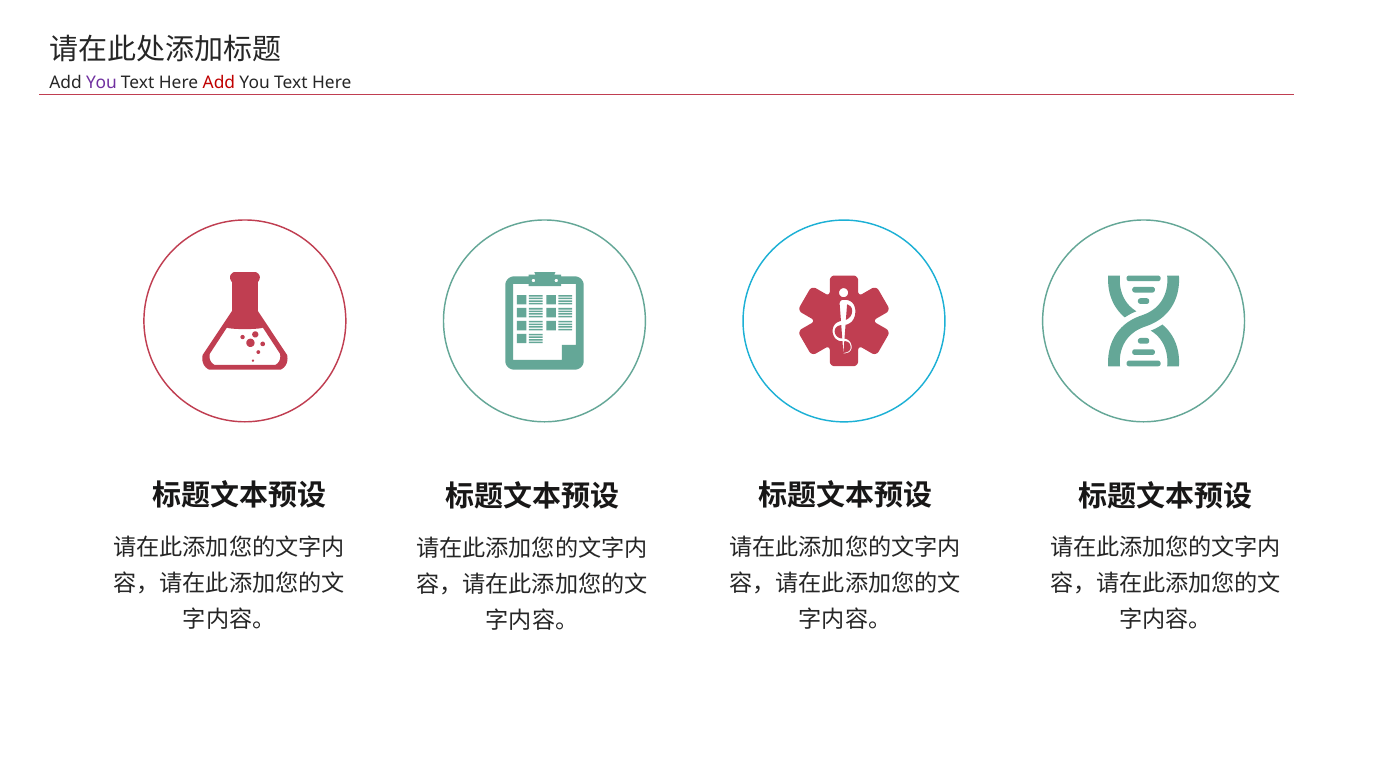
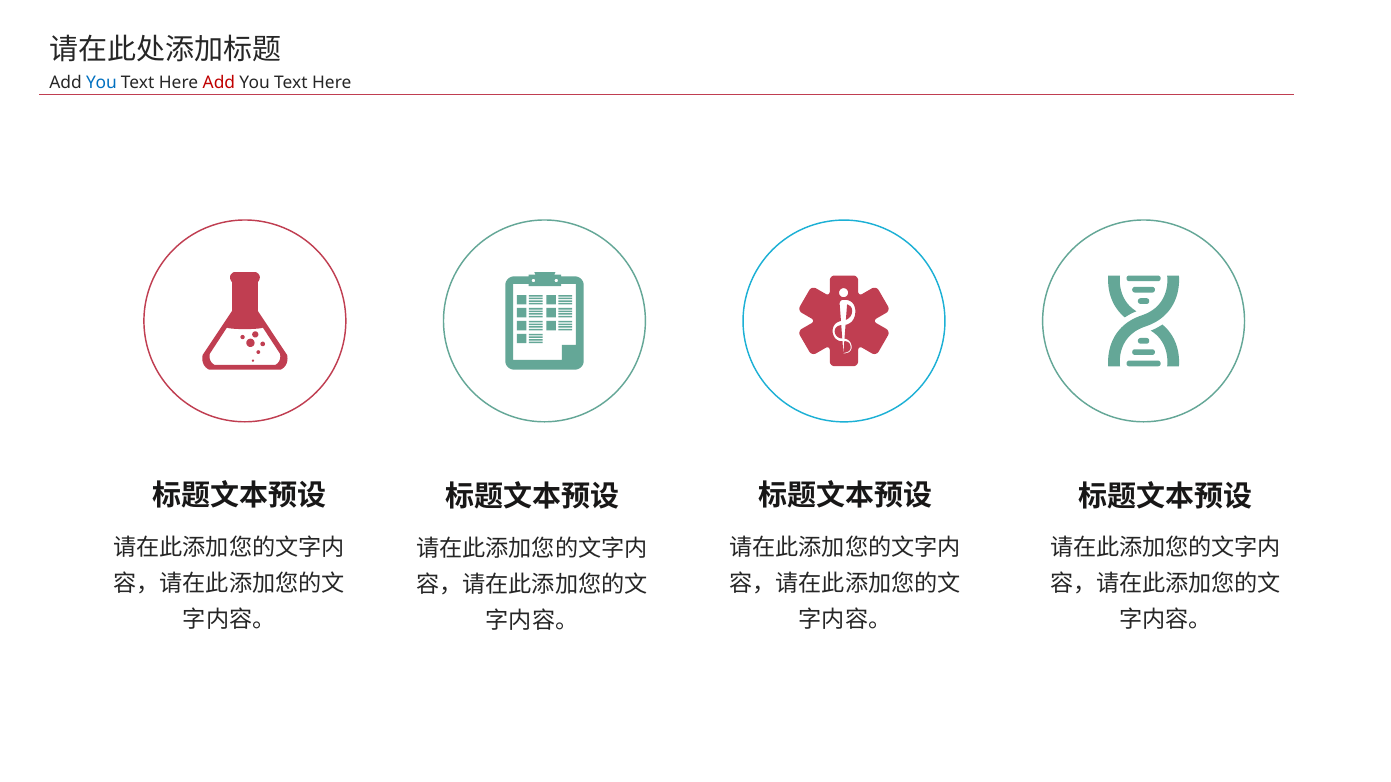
You at (101, 83) colour: purple -> blue
